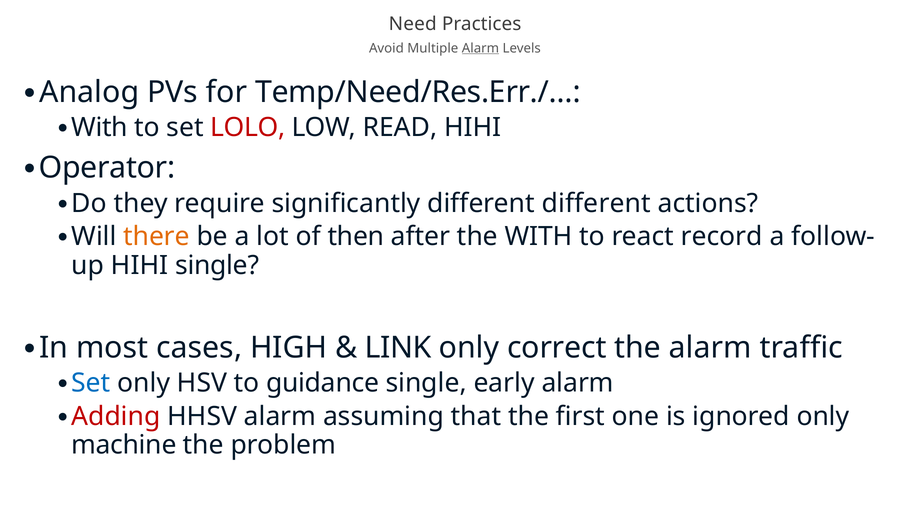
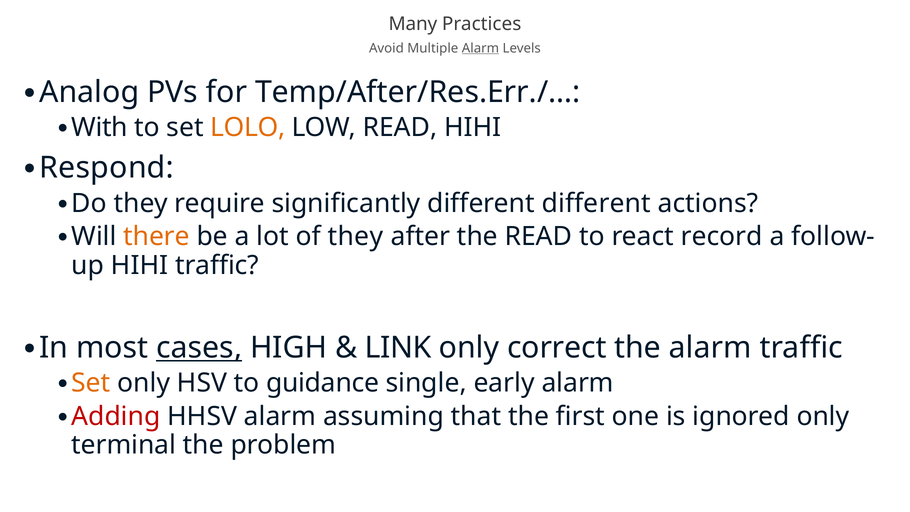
Need: Need -> Many
Temp/Need/Res.Err./…: Temp/Need/Res.Err./… -> Temp/After/Res.Err./…
LOLO colour: red -> orange
Operator: Operator -> Respond
of then: then -> they
the WITH: WITH -> READ
HIHI single: single -> traffic
cases underline: none -> present
Set at (91, 383) colour: blue -> orange
machine: machine -> terminal
